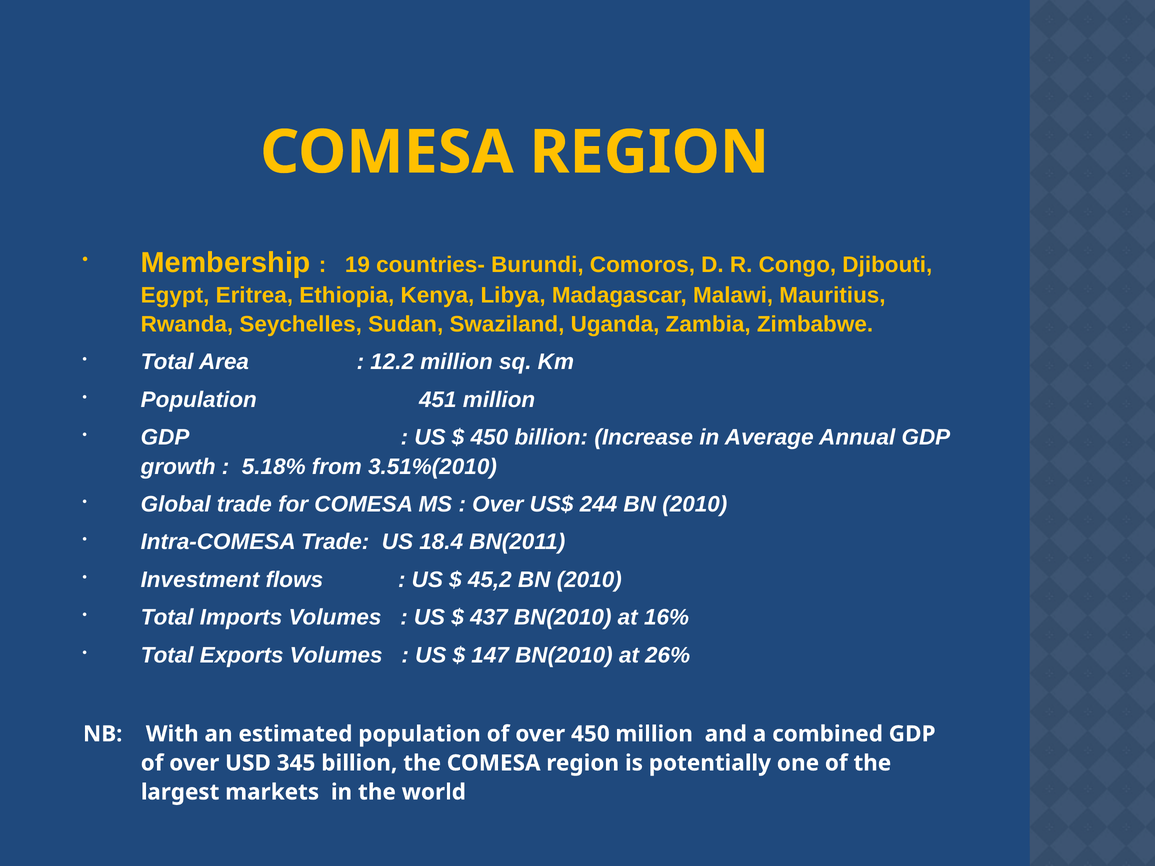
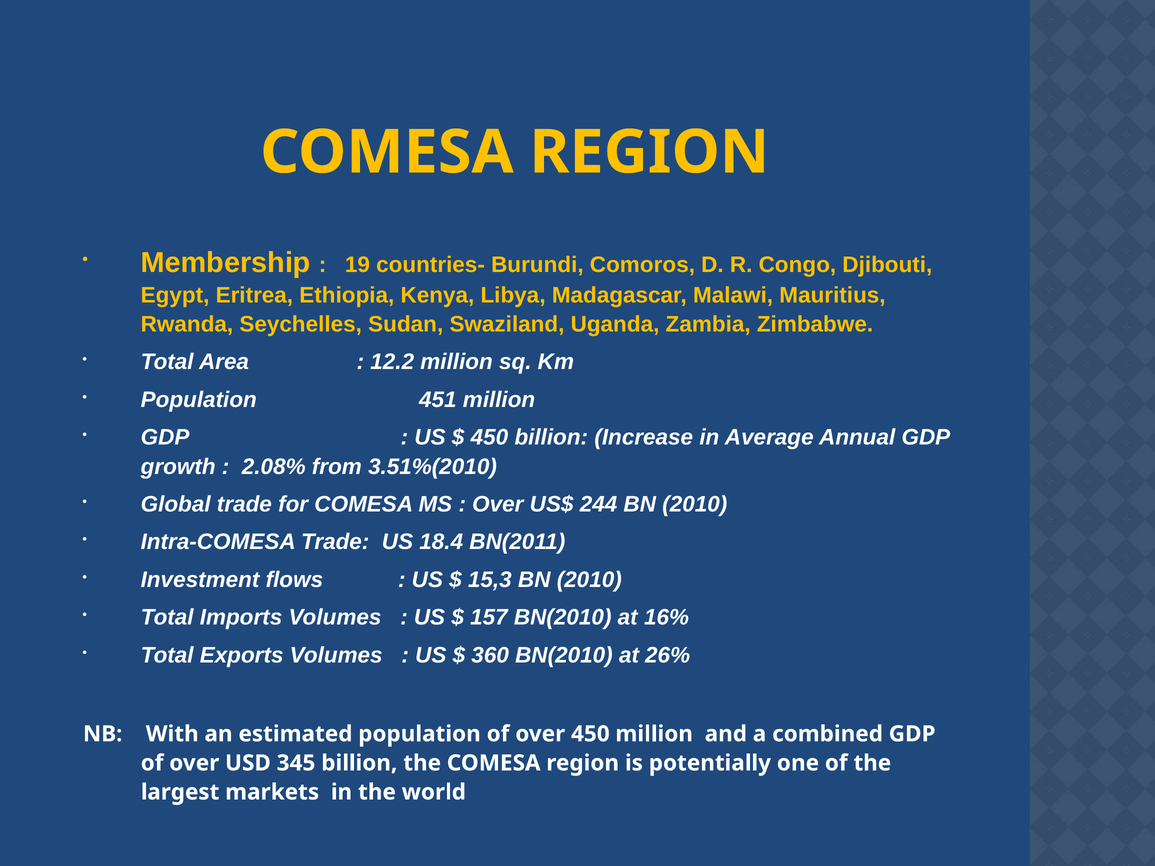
5.18%: 5.18% -> 2.08%
45,2: 45,2 -> 15,3
437: 437 -> 157
147: 147 -> 360
